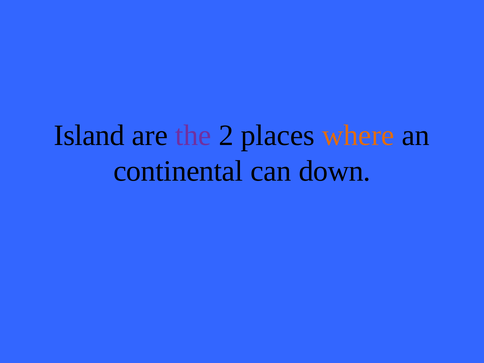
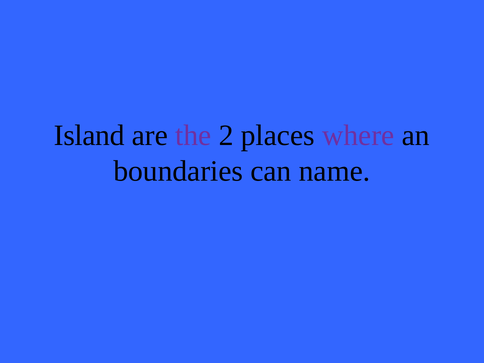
where colour: orange -> purple
continental: continental -> boundaries
down: down -> name
